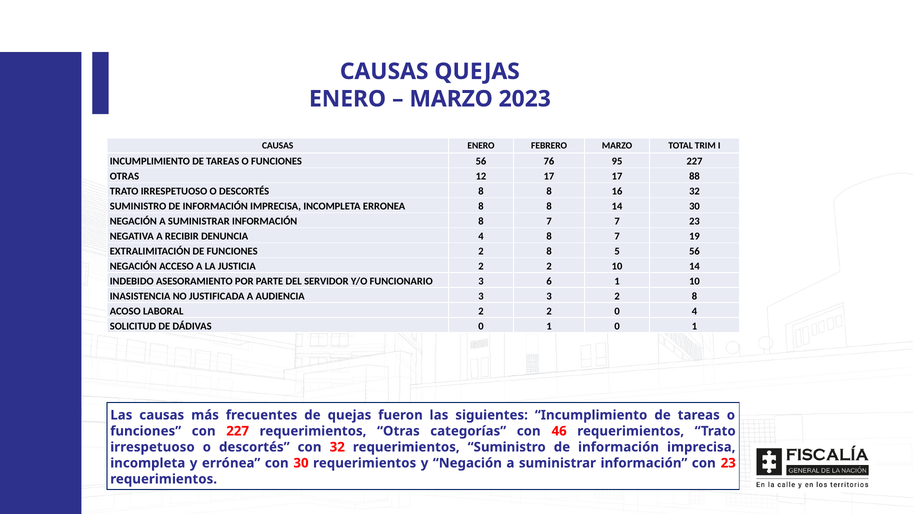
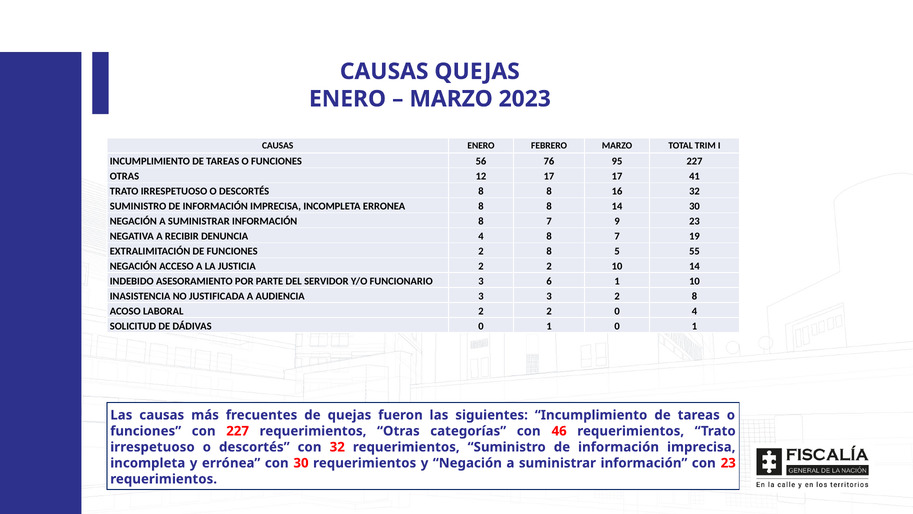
88: 88 -> 41
7 7: 7 -> 9
5 56: 56 -> 55
